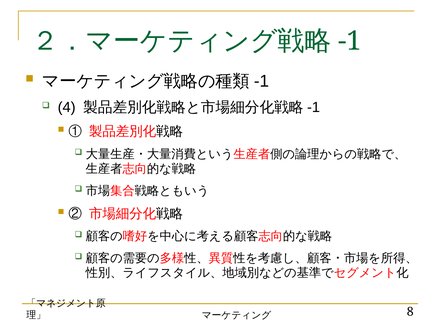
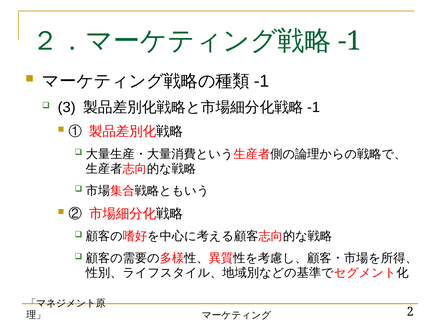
4: 4 -> 3
8: 8 -> 2
